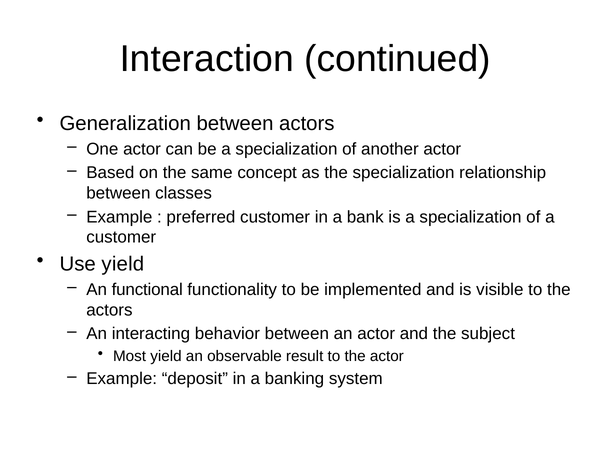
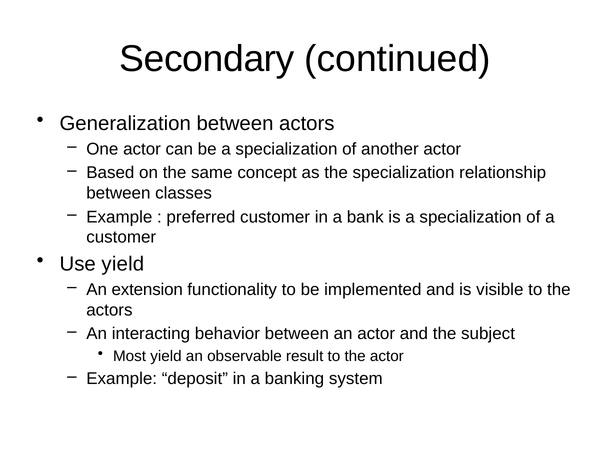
Interaction: Interaction -> Secondary
functional: functional -> extension
